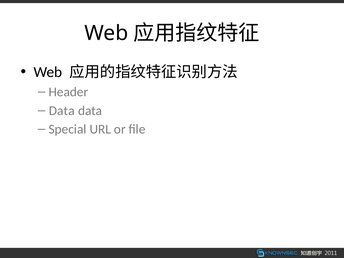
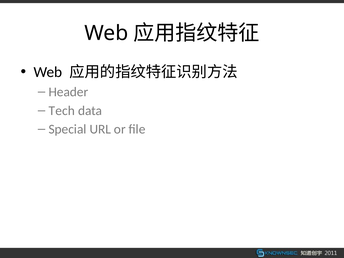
Data at (62, 111): Data -> Tech
